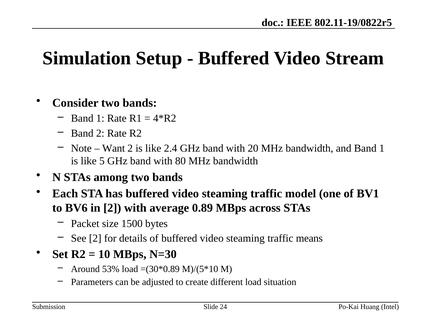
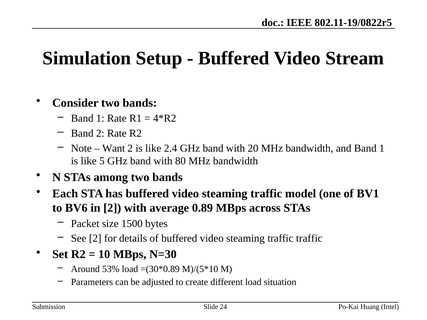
traffic means: means -> traffic
